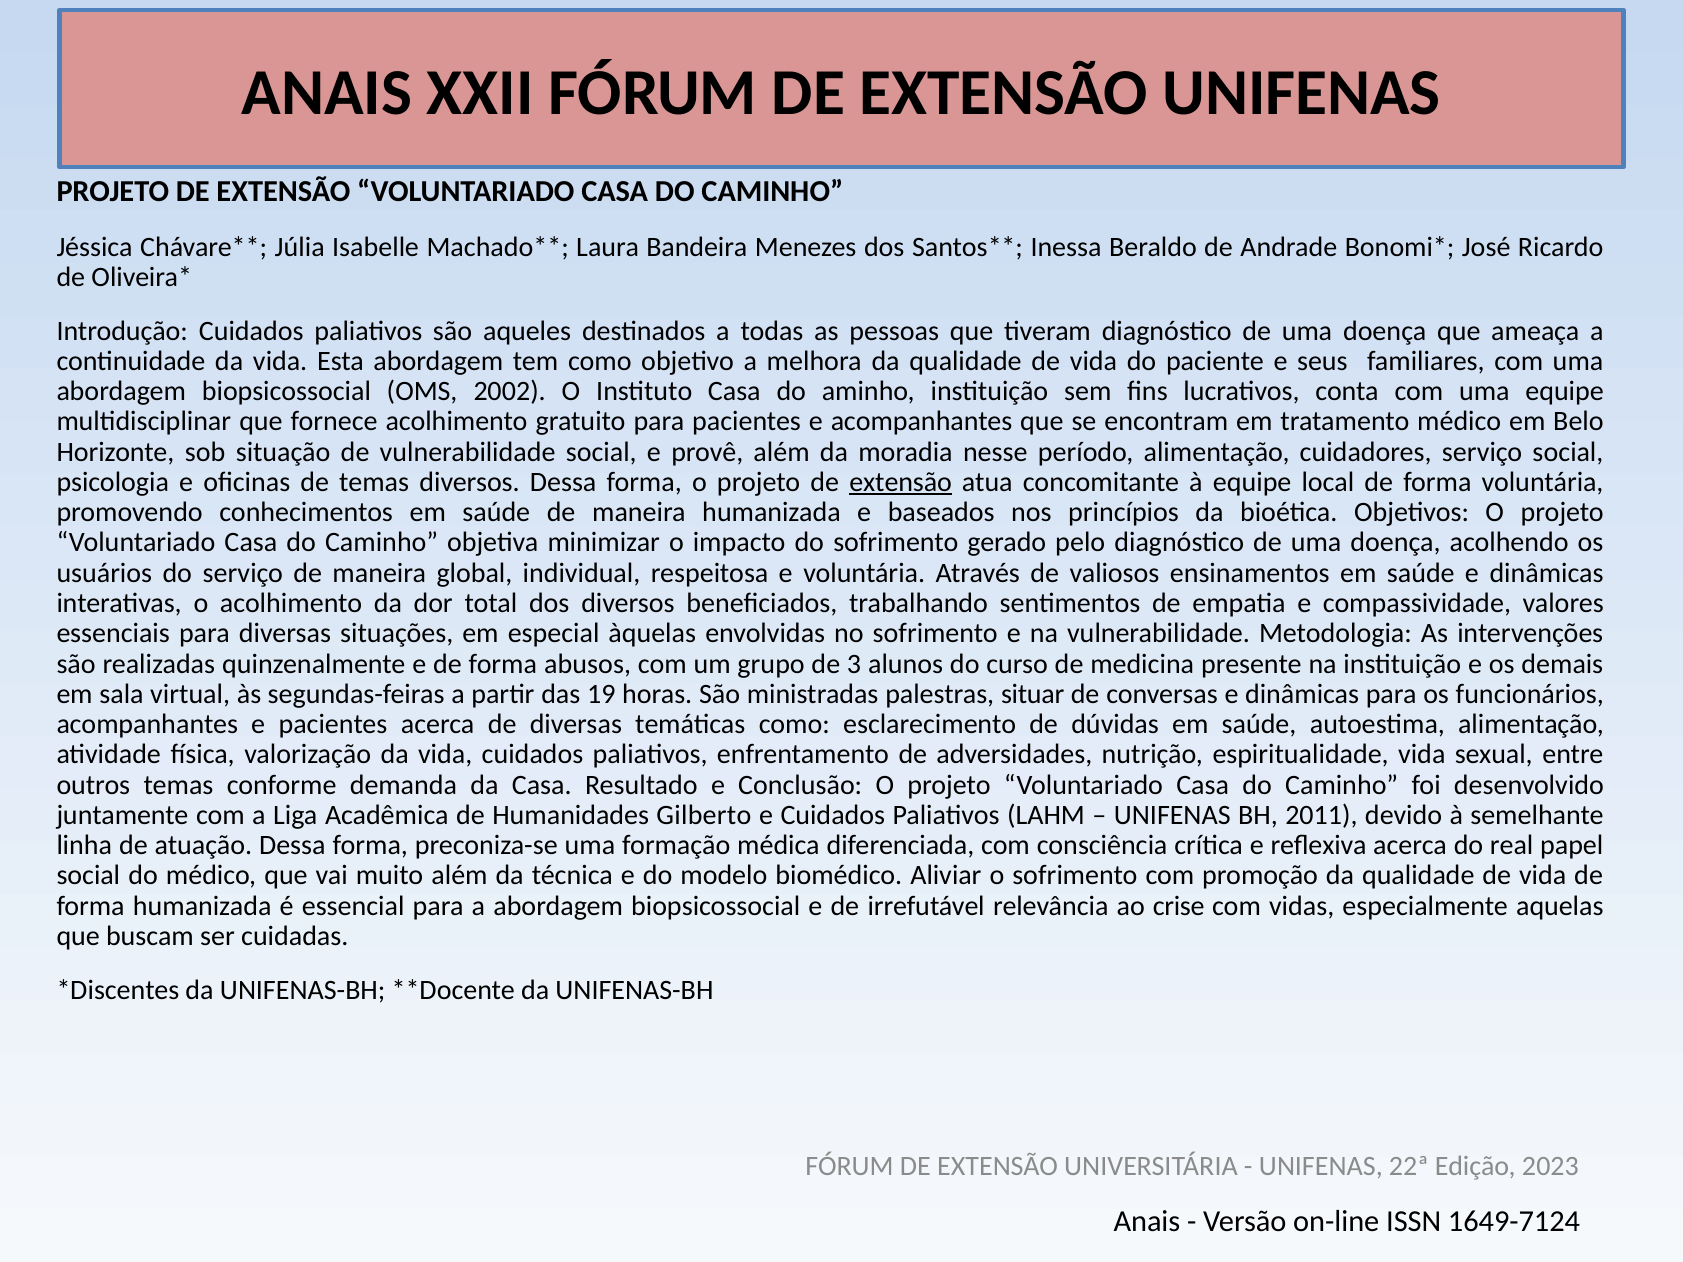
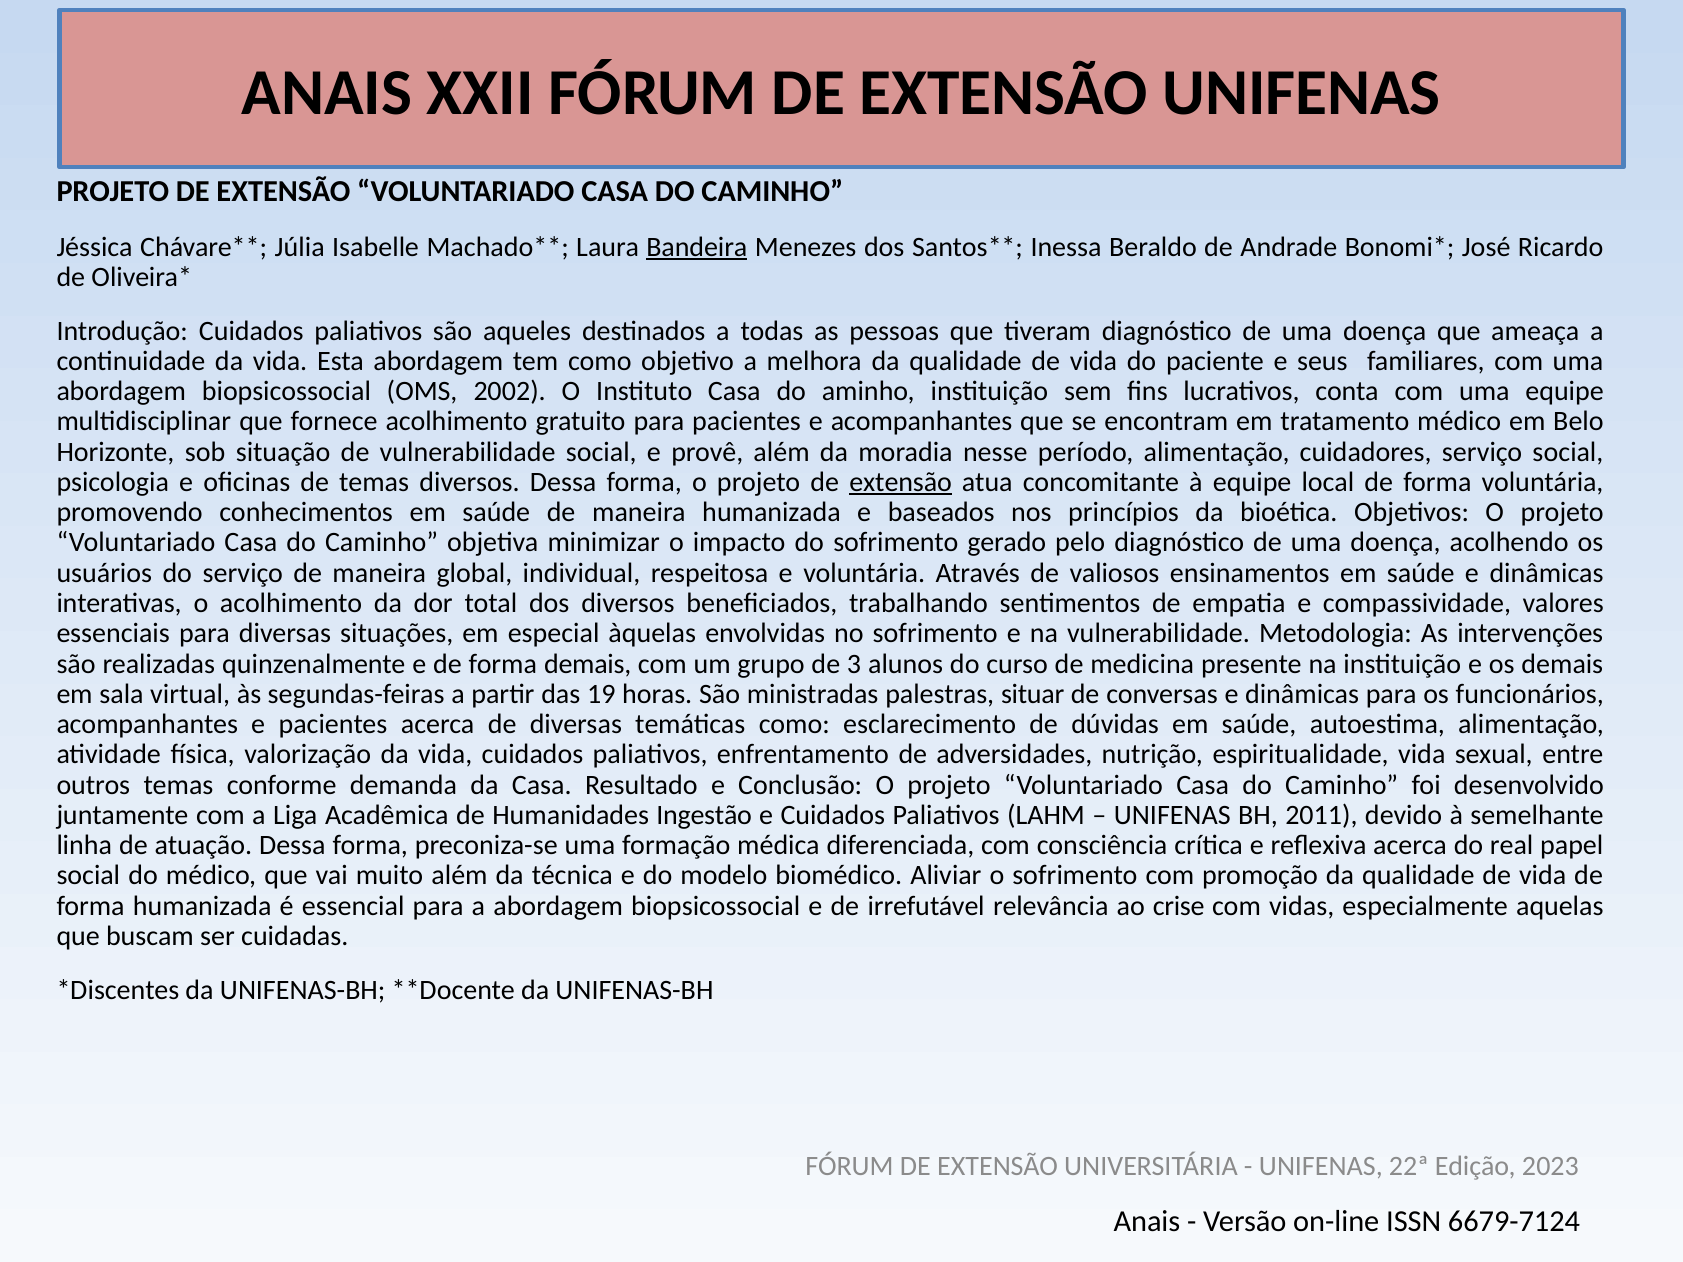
Bandeira underline: none -> present
forma abusos: abusos -> demais
Gilberto: Gilberto -> Ingestão
1649-7124: 1649-7124 -> 6679-7124
